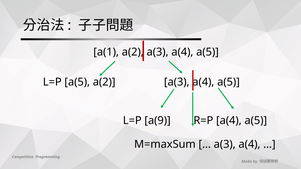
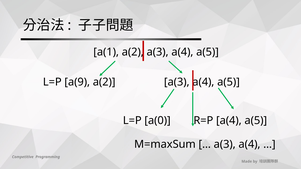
L=P a(5: a(5 -> a(9
a(9: a(9 -> a(0
